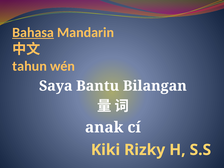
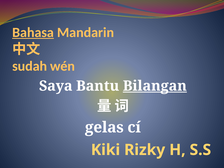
tahun: tahun -> sudah
Bilangan underline: none -> present
anak: anak -> gelas
